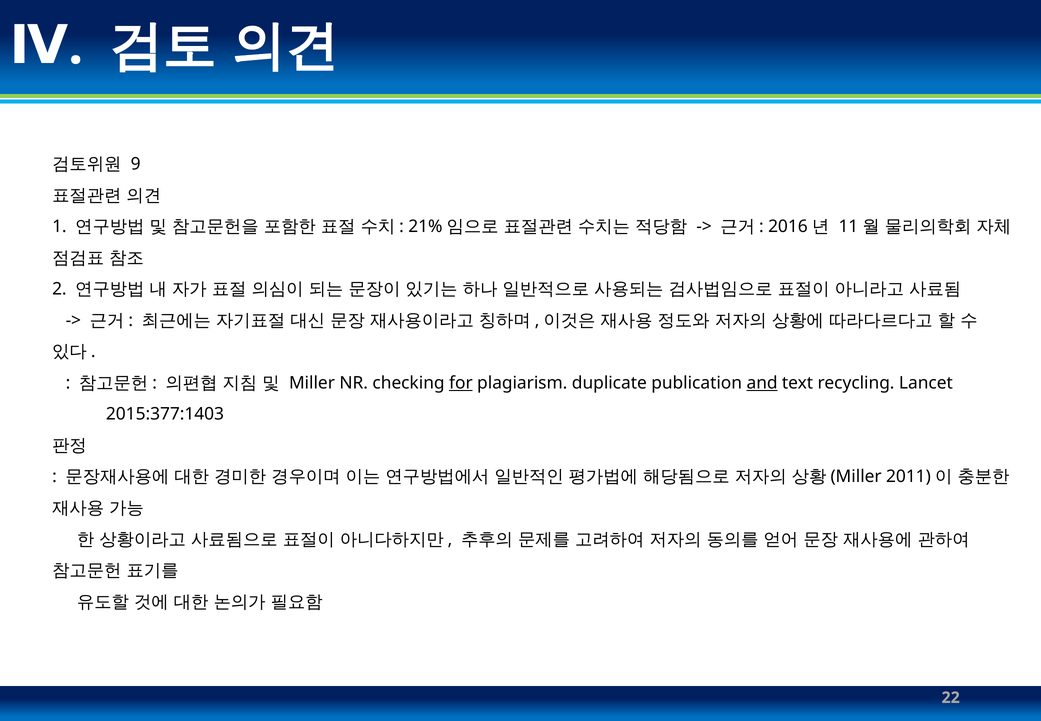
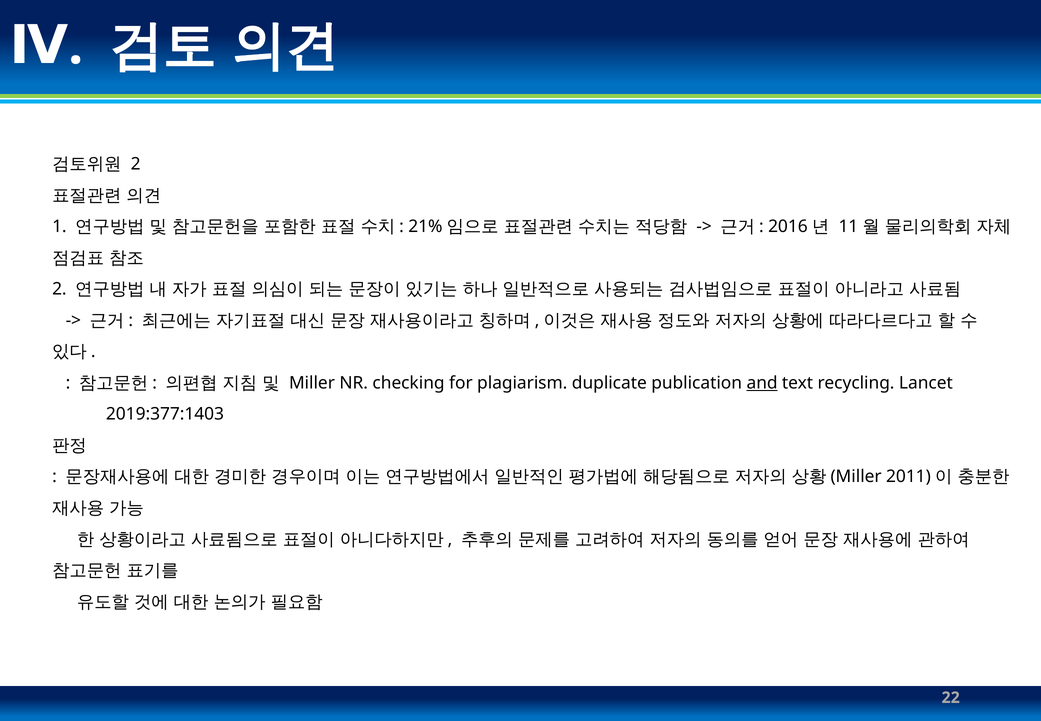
9 at (136, 164): 9 -> 2
for underline: present -> none
2015:377:1403: 2015:377:1403 -> 2019:377:1403
